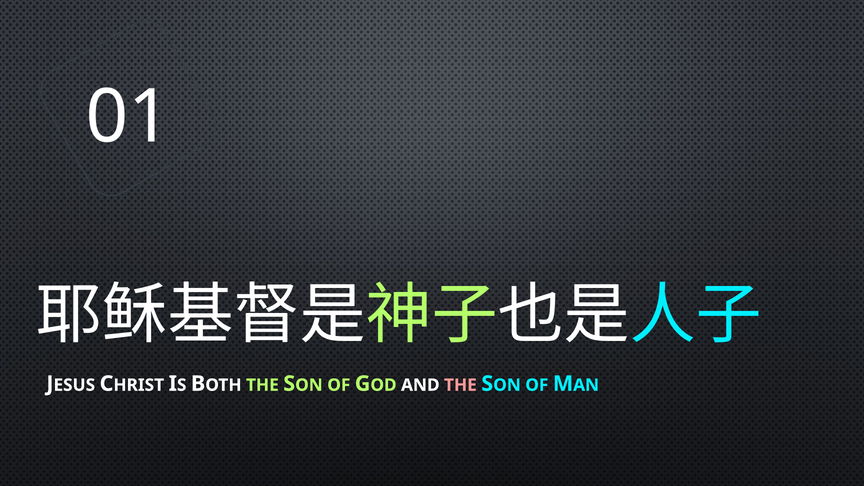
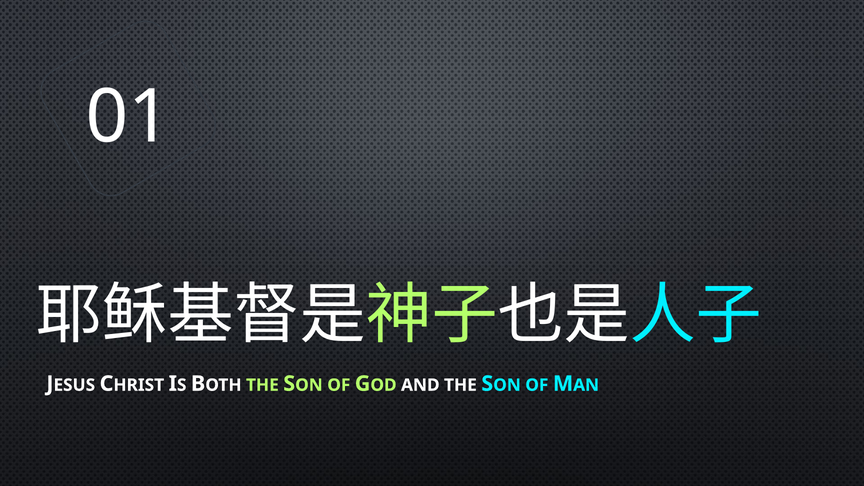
THE at (460, 385) colour: pink -> white
